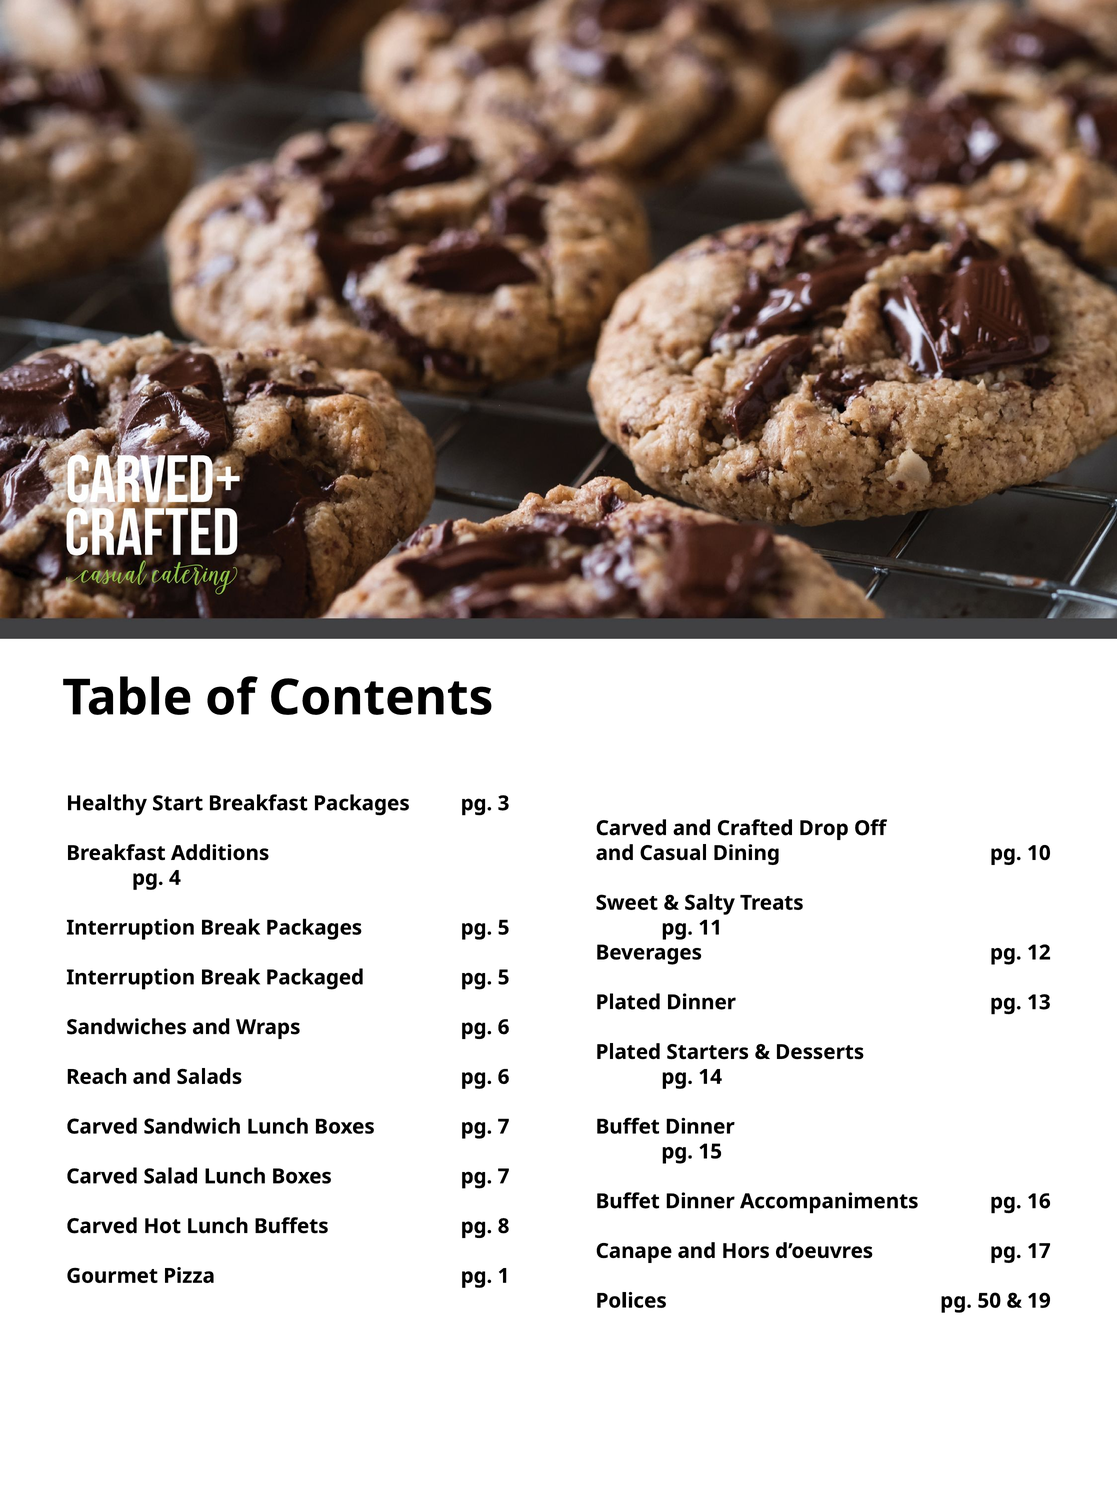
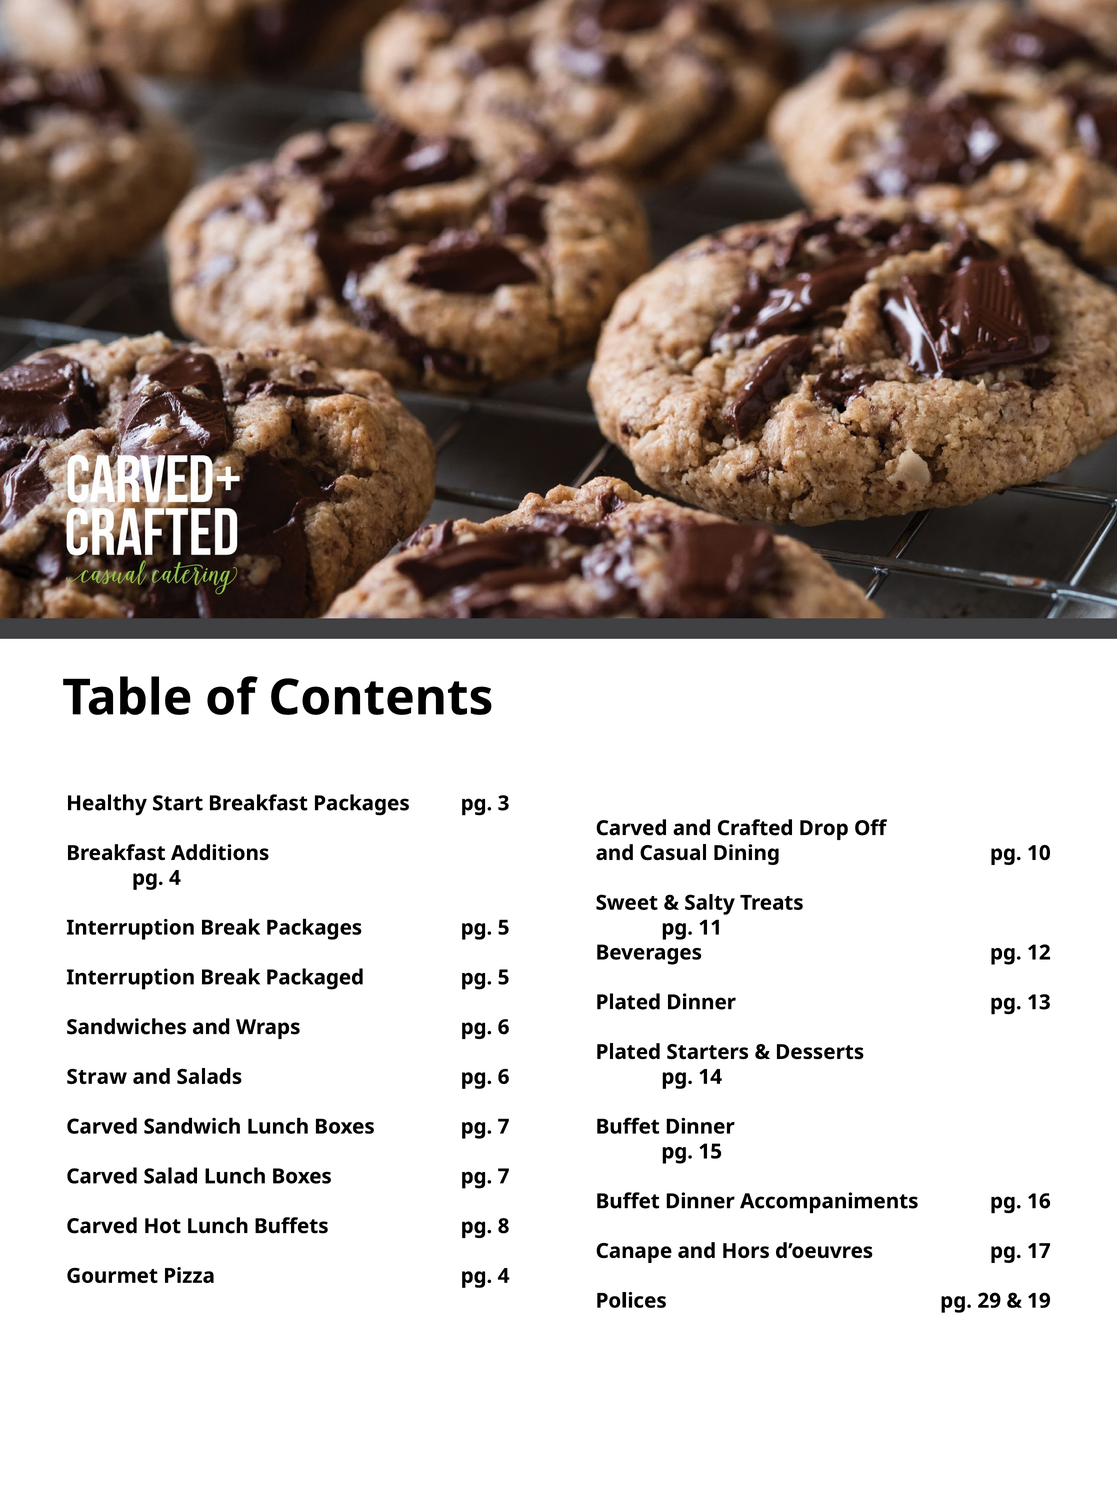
Reach: Reach -> Straw
Pizza pg 1: 1 -> 4
50: 50 -> 29
